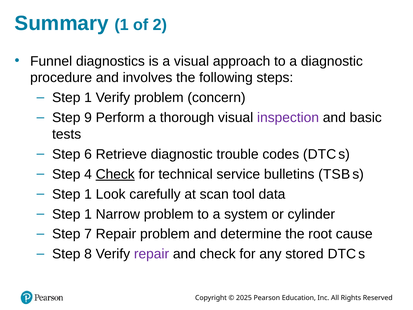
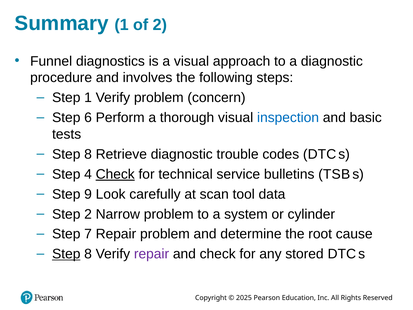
9: 9 -> 6
inspection colour: purple -> blue
6 at (88, 154): 6 -> 8
1 at (88, 194): 1 -> 9
1 at (88, 214): 1 -> 2
Step at (66, 254) underline: none -> present
